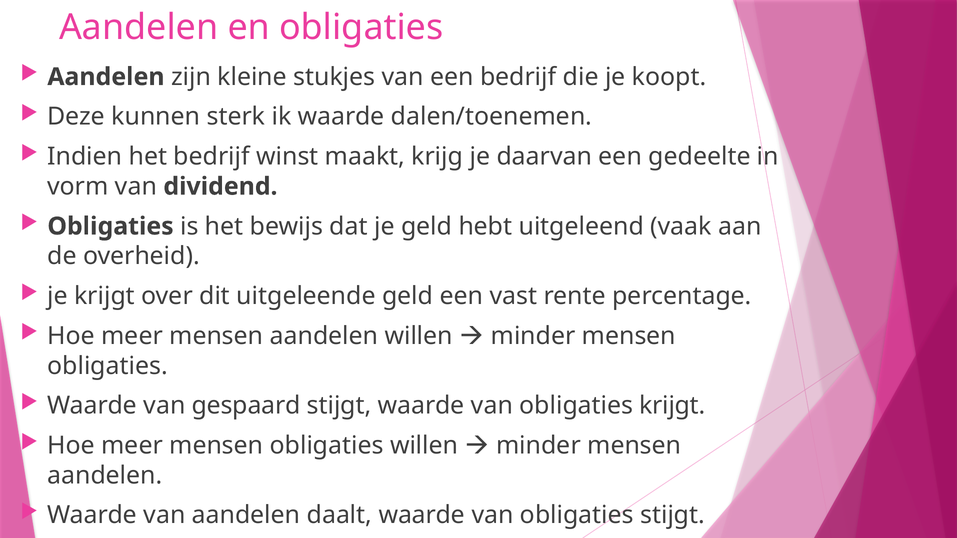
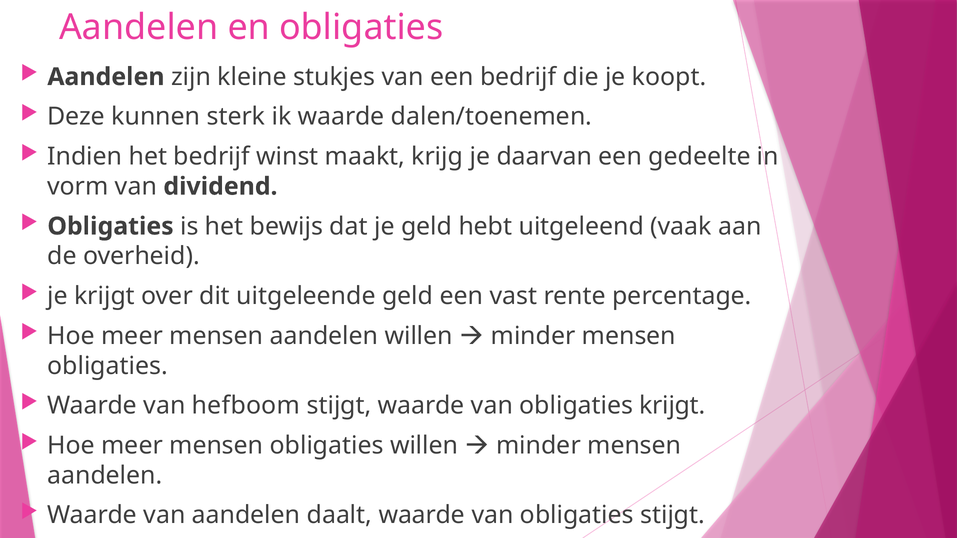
gespaard: gespaard -> hefboom
